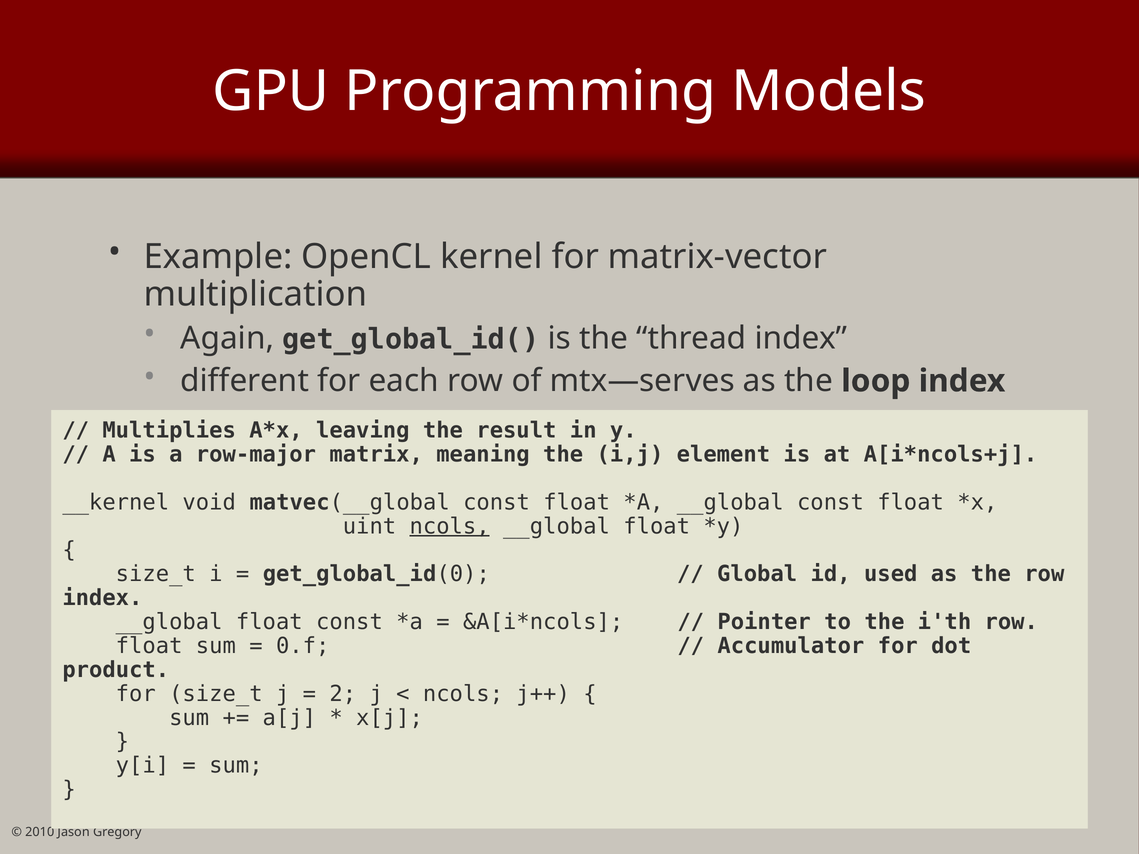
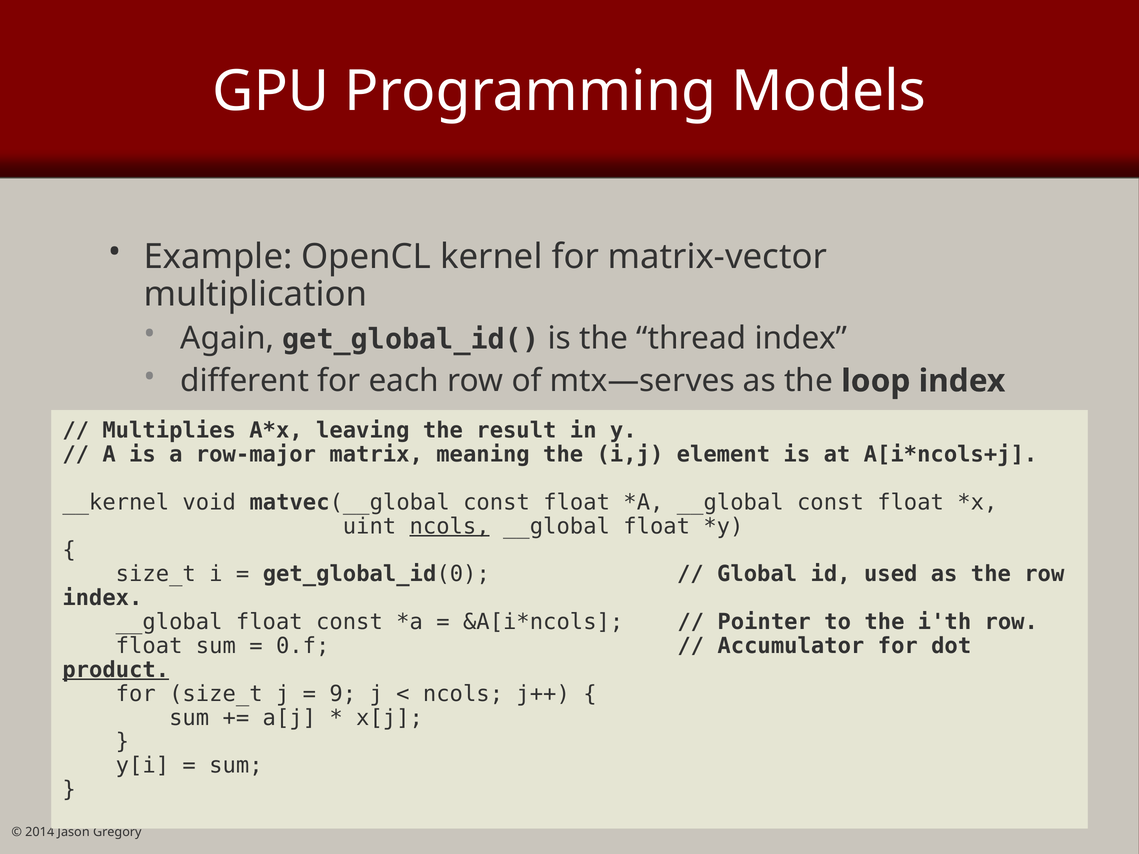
product underline: none -> present
2: 2 -> 9
2010: 2010 -> 2014
